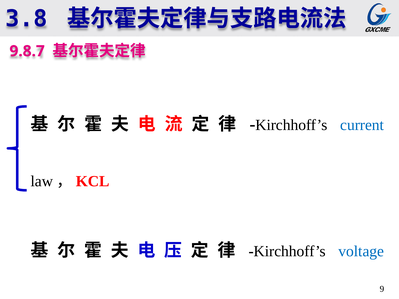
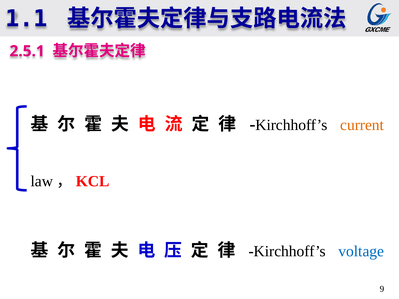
3.8: 3.8 -> 1.1
9.8.7: 9.8.7 -> 2.5.1
current colour: blue -> orange
